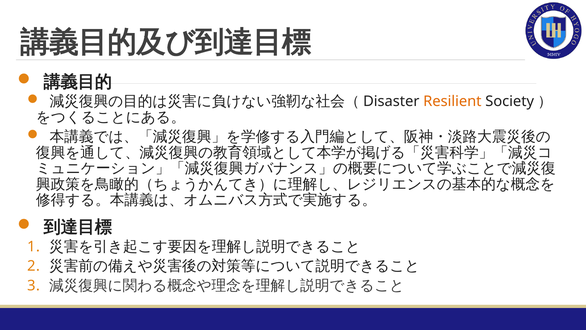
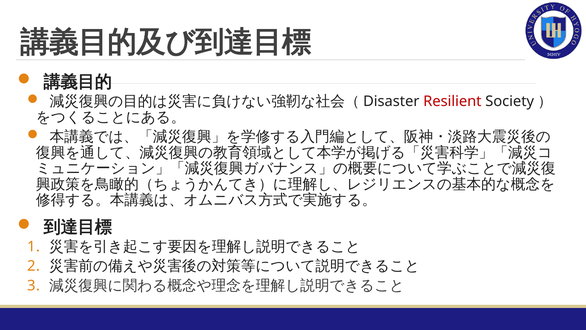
Resilient colour: orange -> red
